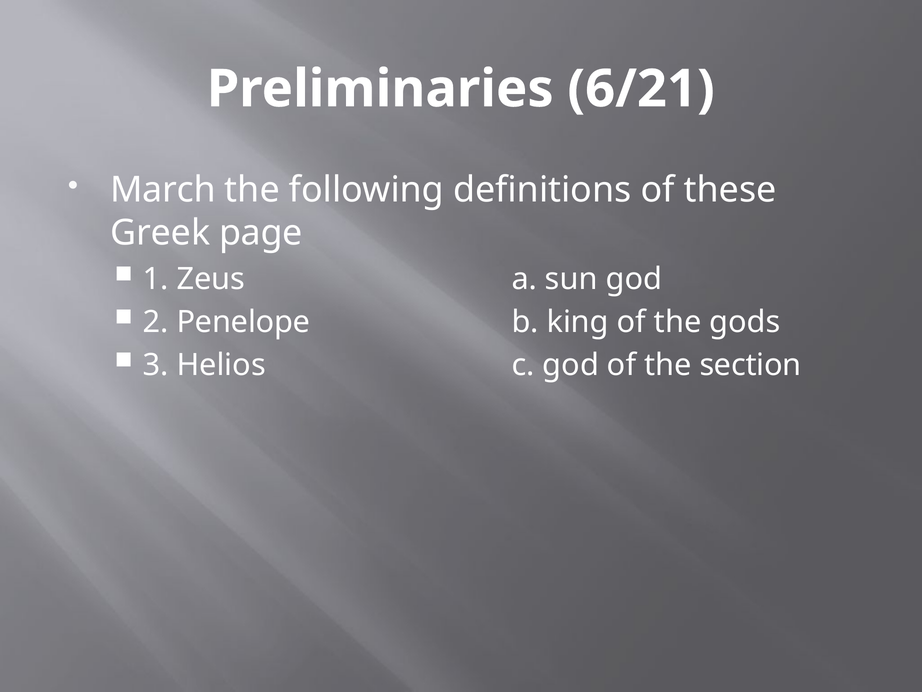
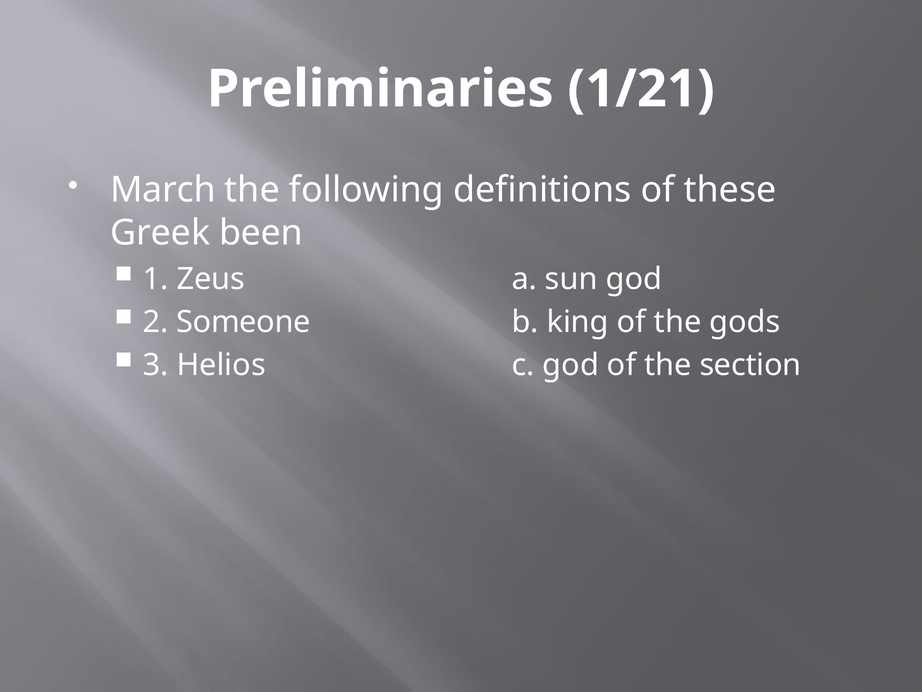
6/21: 6/21 -> 1/21
page: page -> been
Penelope: Penelope -> Someone
